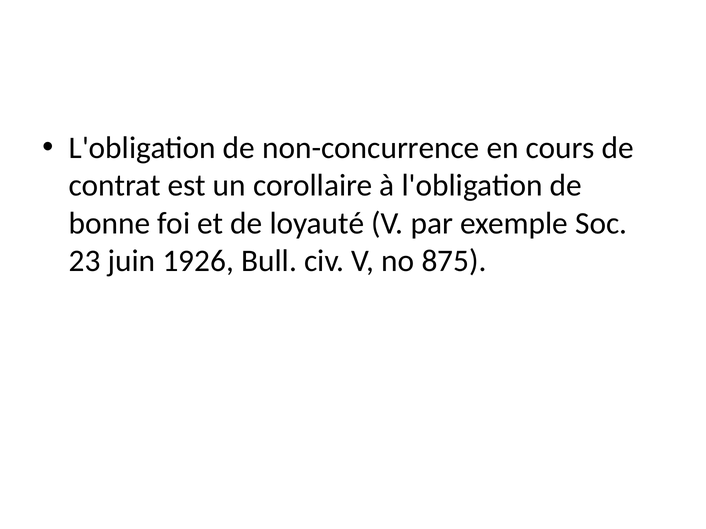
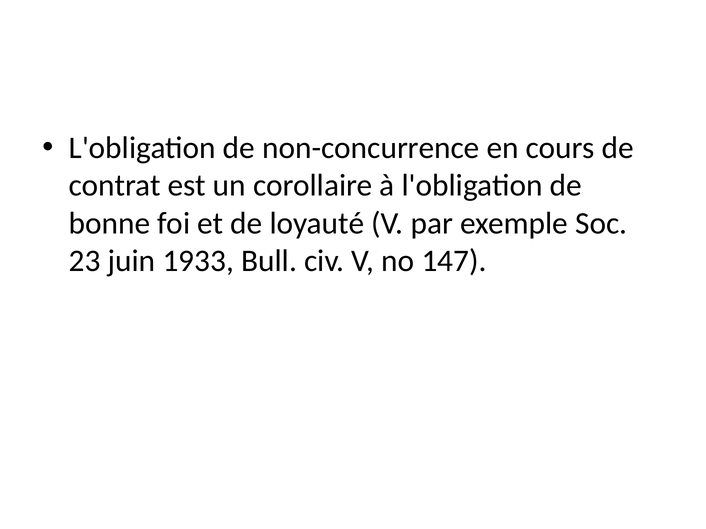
1926: 1926 -> 1933
875: 875 -> 147
